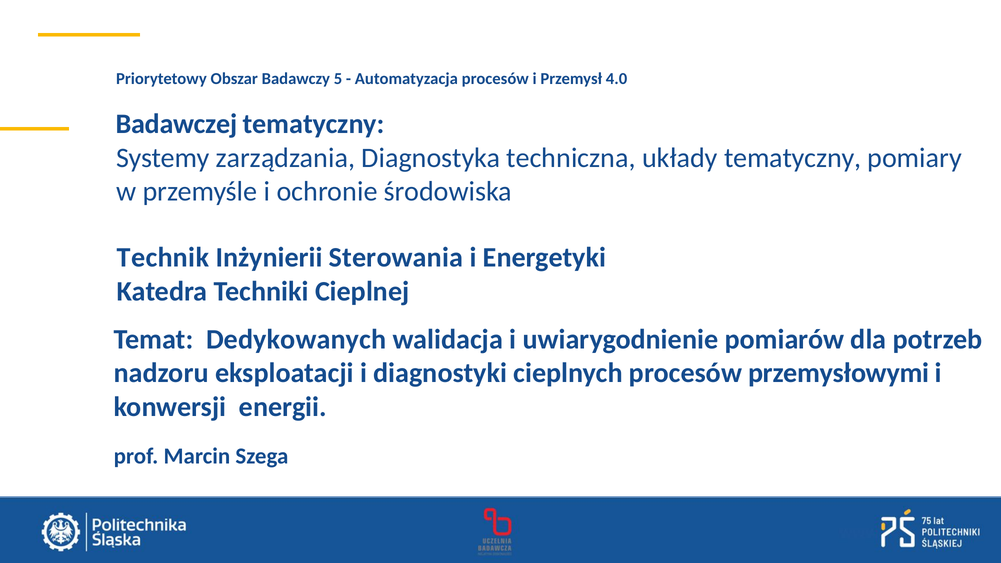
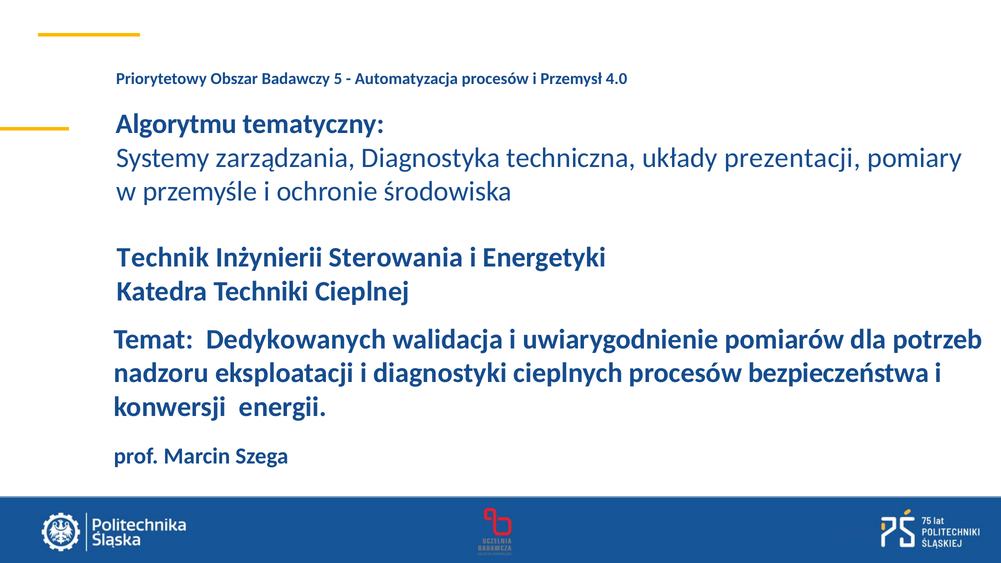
Badawczej: Badawczej -> Algorytmu
układy tematyczny: tematyczny -> prezentacji
przemysłowymi: przemysłowymi -> bezpieczeństwa
